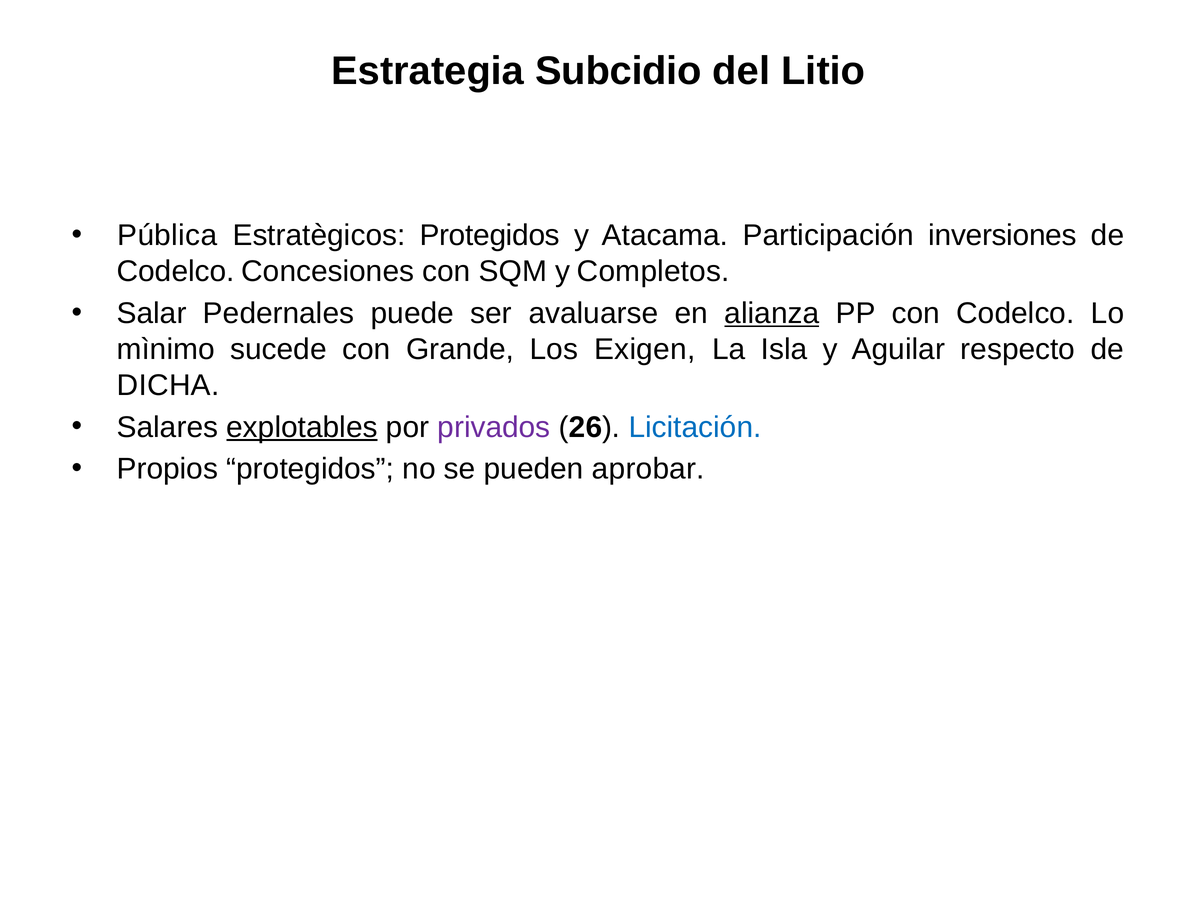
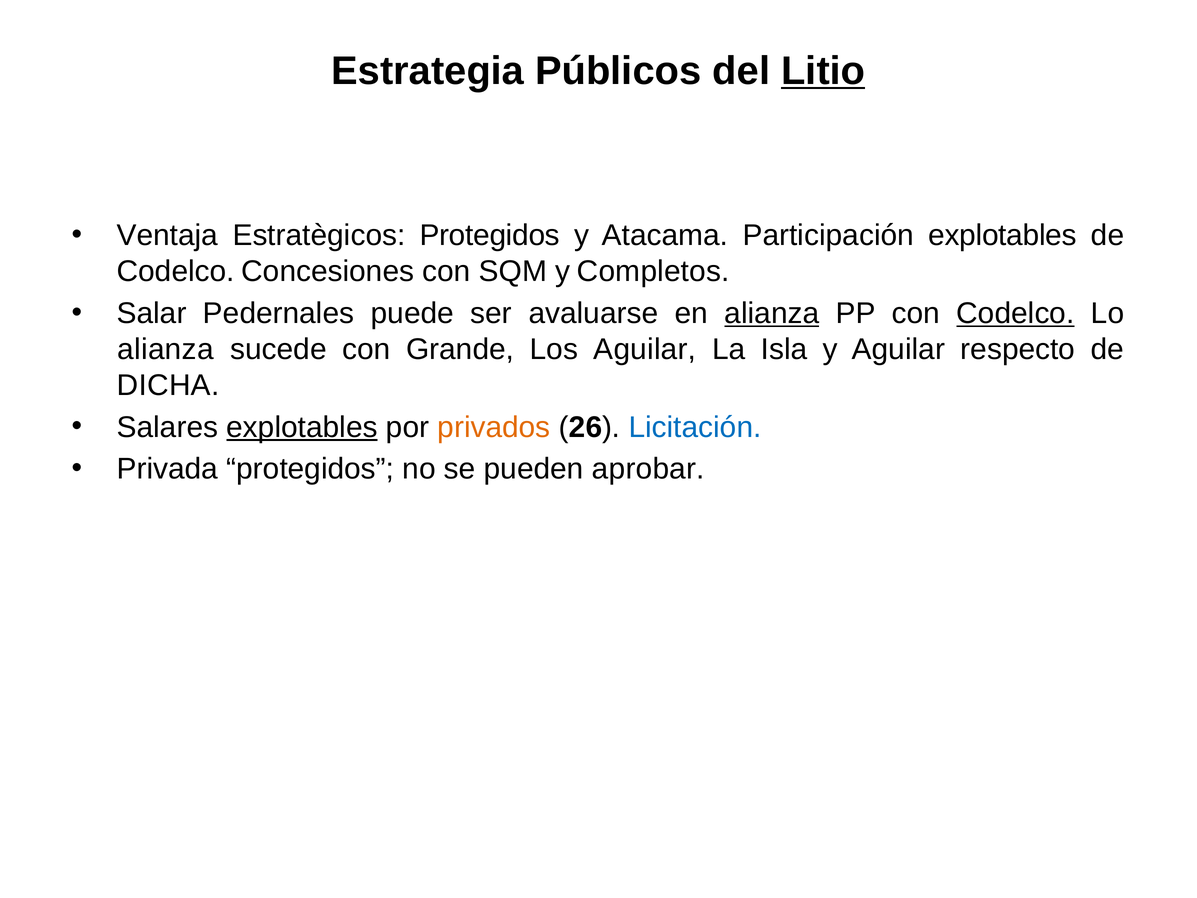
Subcidio: Subcidio -> Públicos
Litio underline: none -> present
Pública: Pública -> Ventaja
Participación inversiones: inversiones -> explotables
Codelco at (1015, 313) underline: none -> present
mìnimo at (166, 349): mìnimo -> alianza
Los Exigen: Exigen -> Aguilar
privados colour: purple -> orange
Propios: Propios -> Privada
